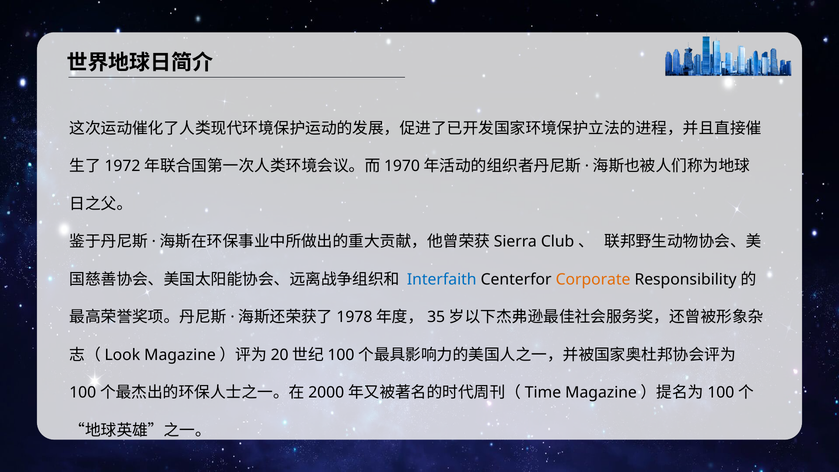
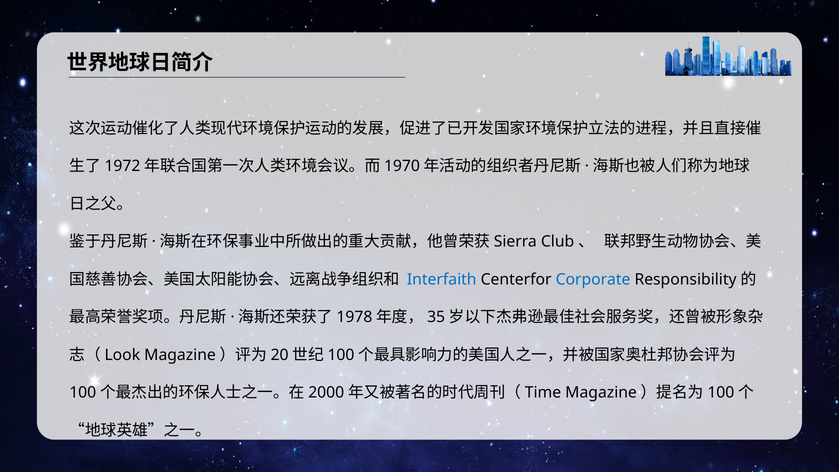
Corporate colour: orange -> blue
